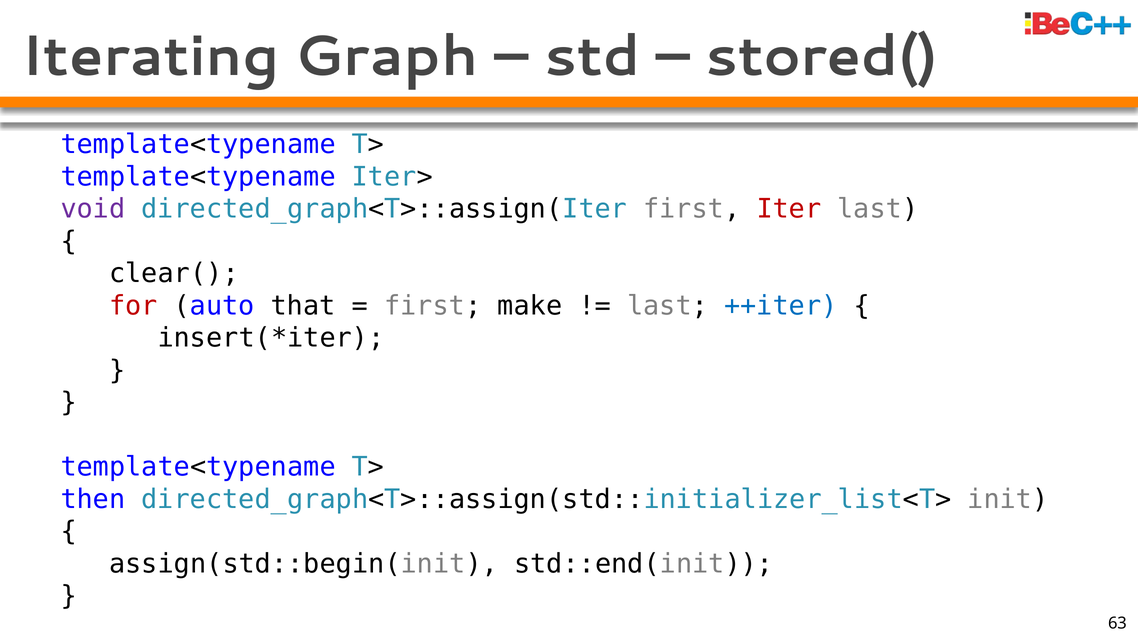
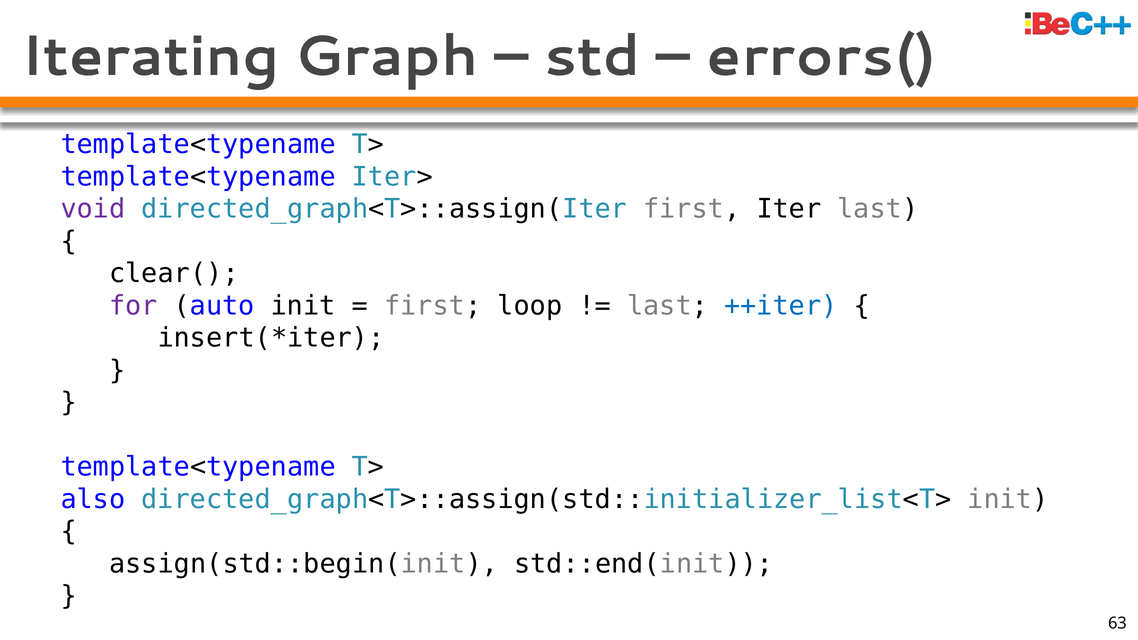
stored(: stored( -> errors(
Iter colour: red -> black
for colour: red -> purple
auto that: that -> init
make: make -> loop
then: then -> also
